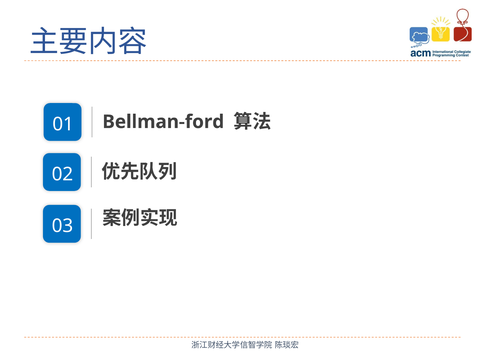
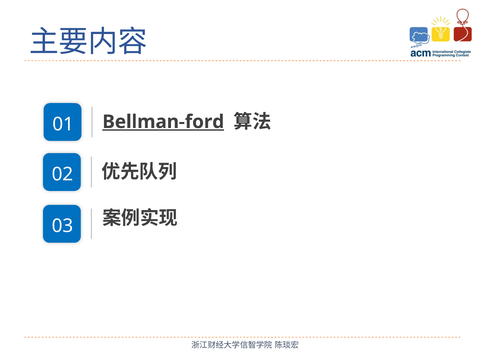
Bellman-ford underline: none -> present
